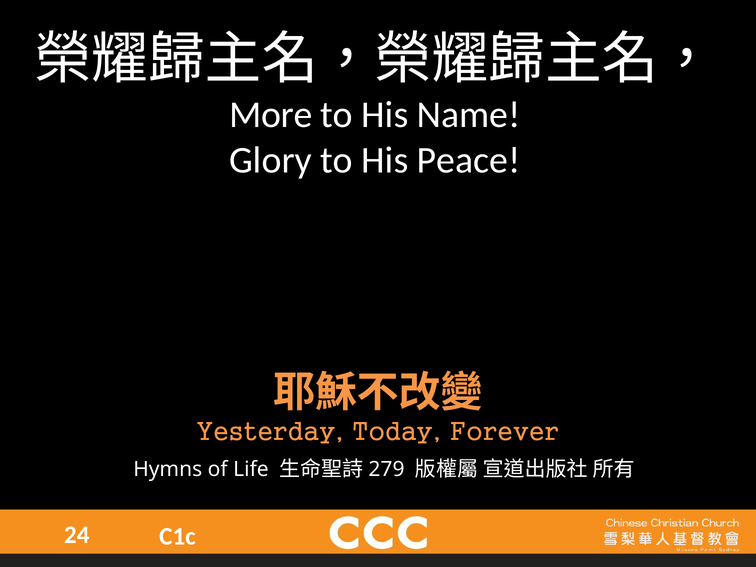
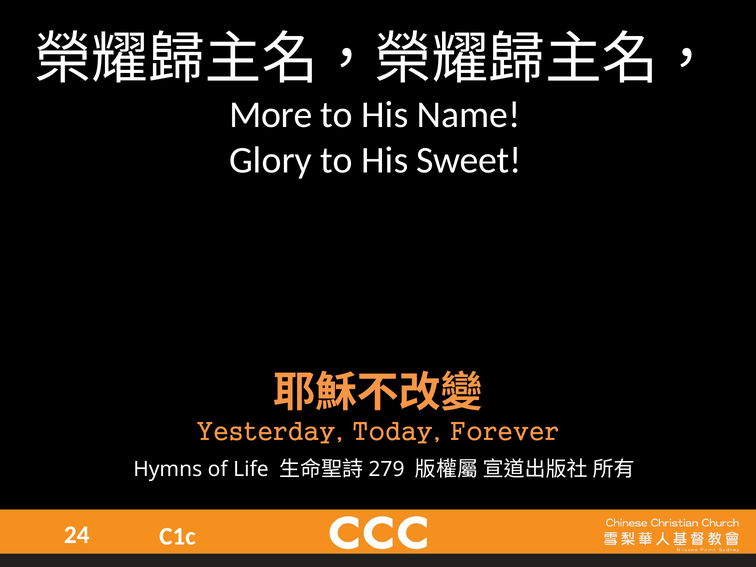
Peace: Peace -> Sweet
